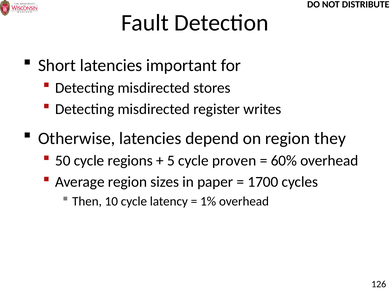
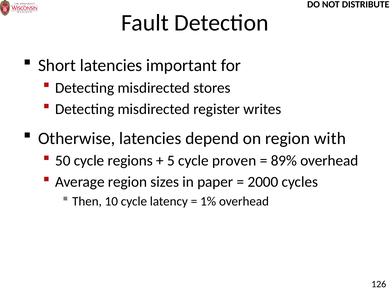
they: they -> with
60%: 60% -> 89%
1700: 1700 -> 2000
